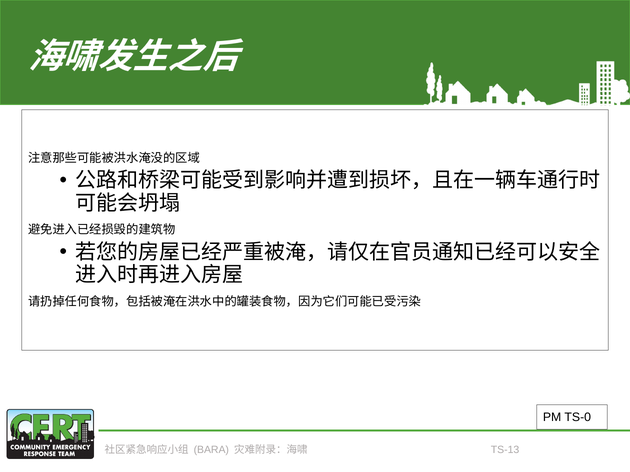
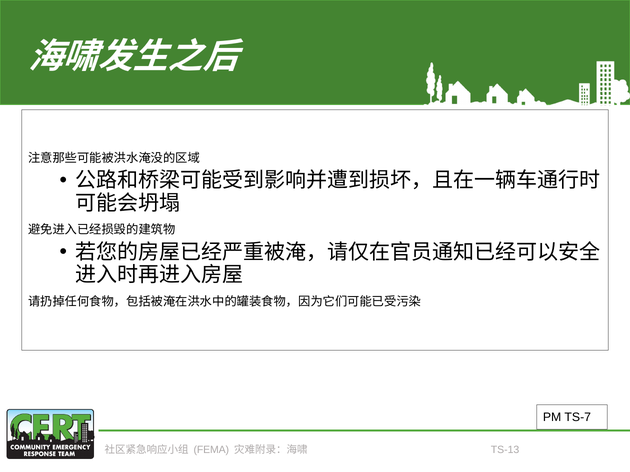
TS-0: TS-0 -> TS-7
BARA: BARA -> FEMA
